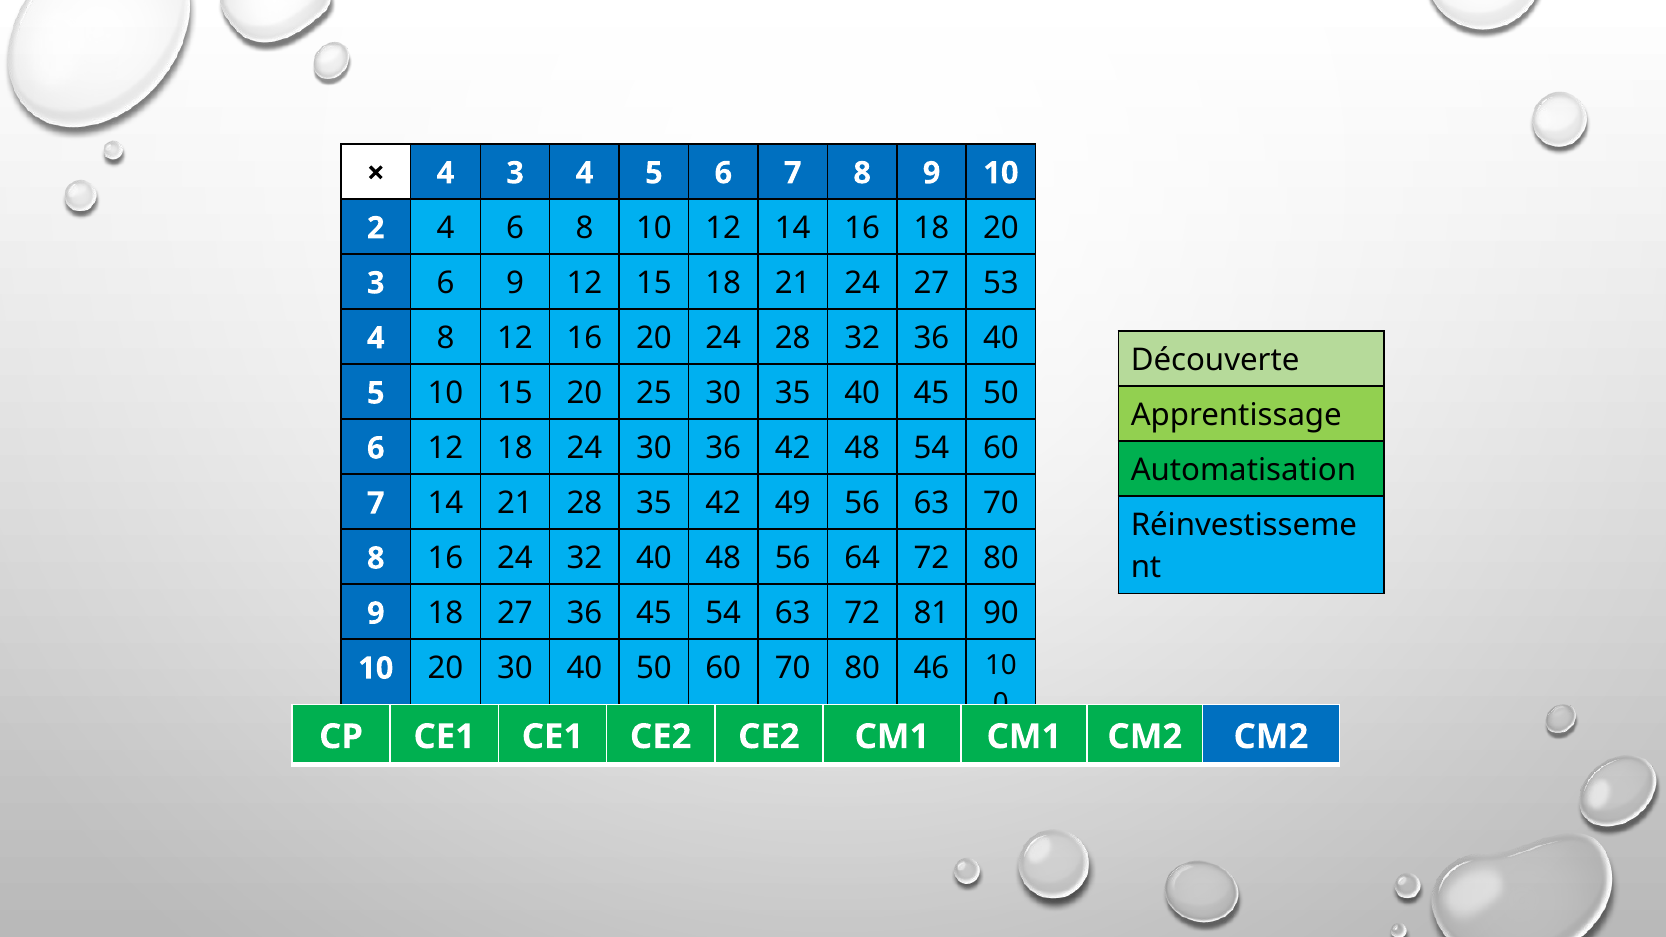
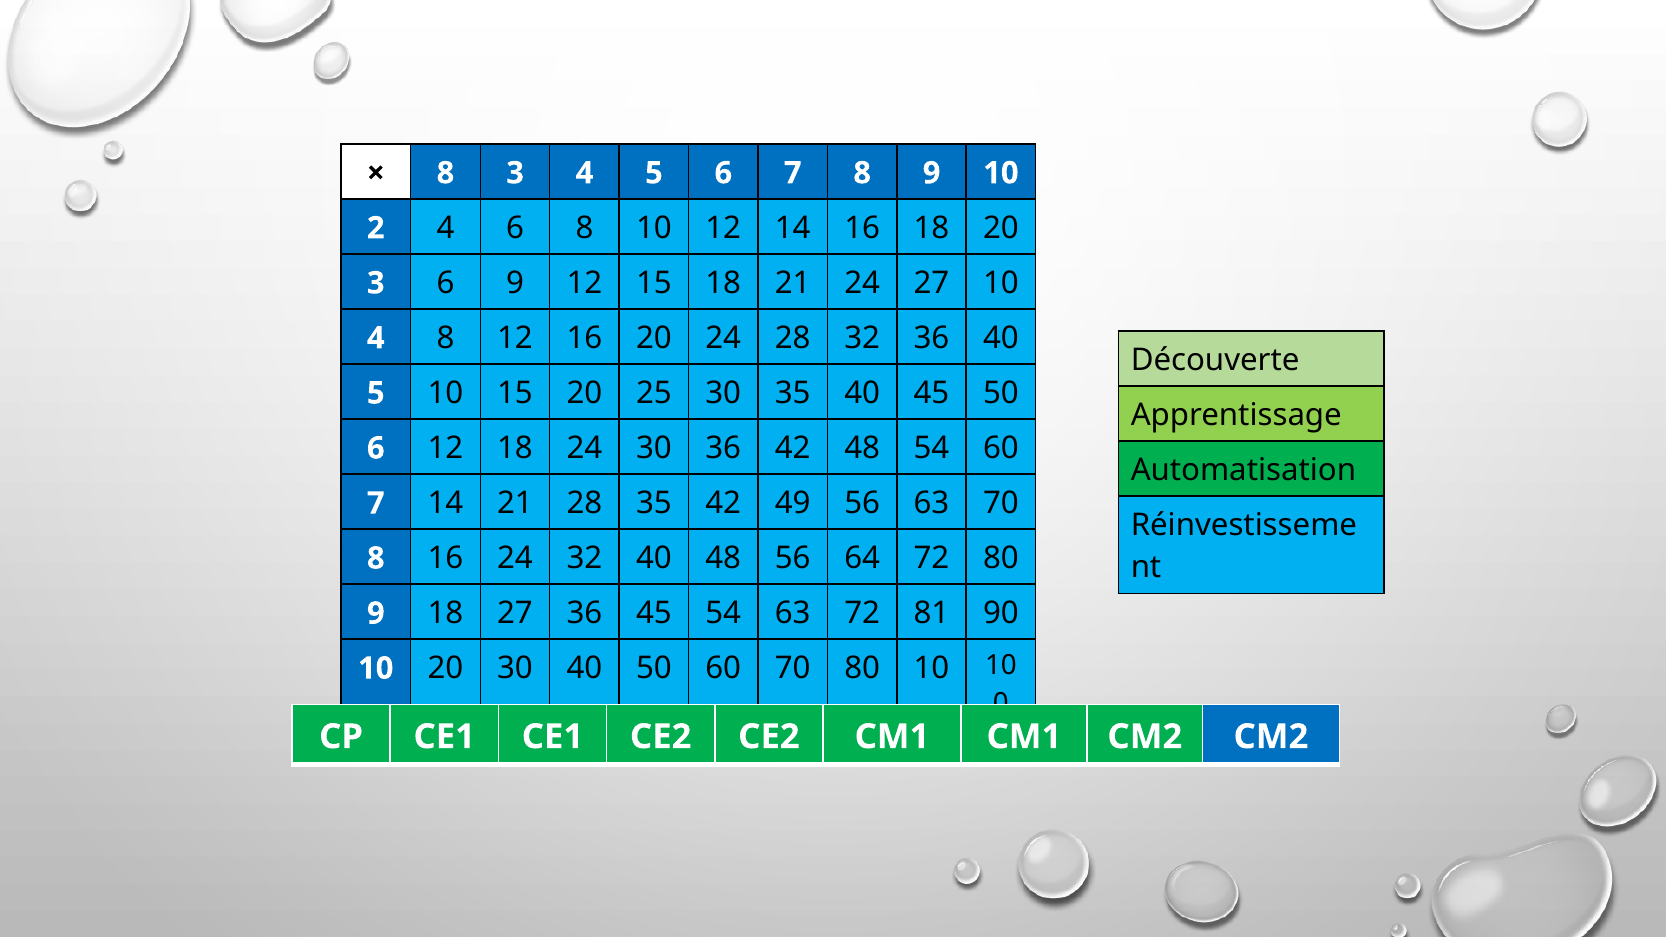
4 at (445, 173): 4 -> 8
27 53: 53 -> 10
80 46: 46 -> 10
